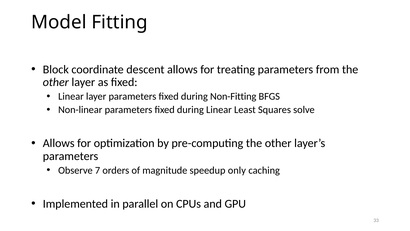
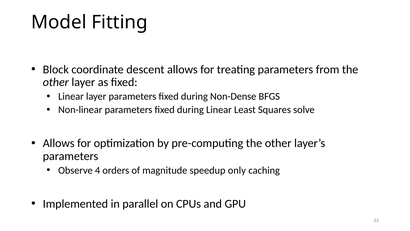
Non-Fitting: Non-Fitting -> Non-Dense
7: 7 -> 4
